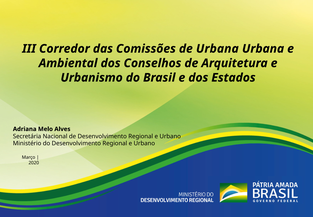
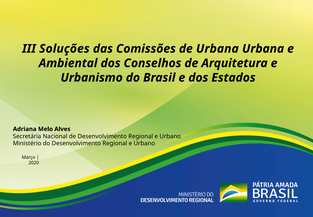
Corredor: Corredor -> Soluções
